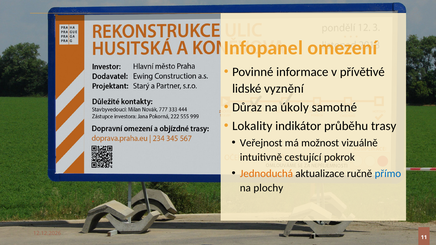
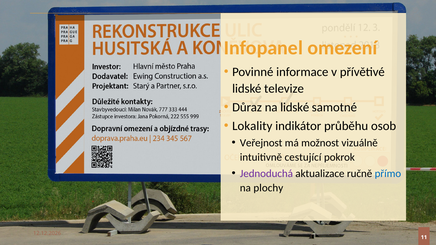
vyznění: vyznění -> televize
na úkoly: úkoly -> lidské
trasy: trasy -> osob
Jednoduchá colour: orange -> purple
